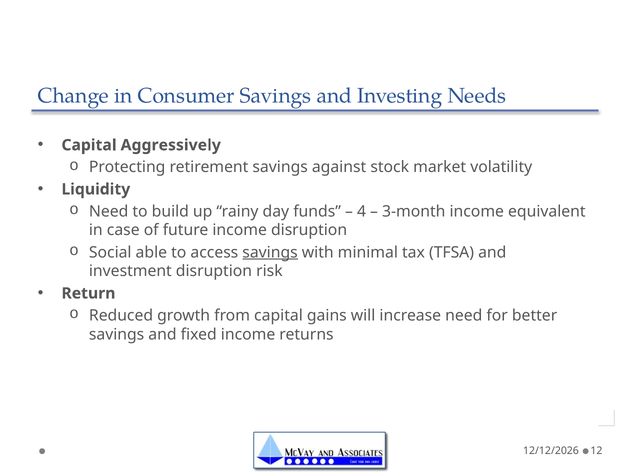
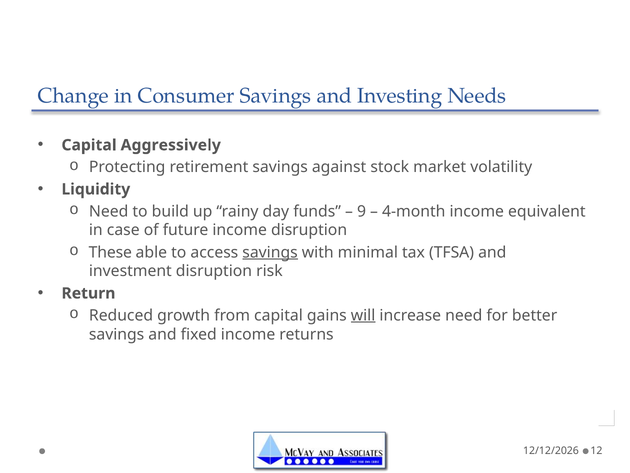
4: 4 -> 9
3-month: 3-month -> 4-month
Social: Social -> These
will underline: none -> present
